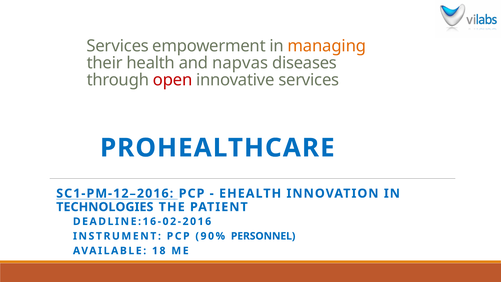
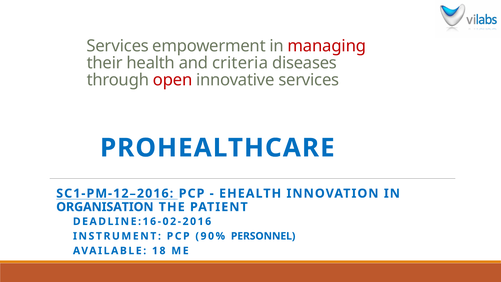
managing colour: orange -> red
napvas: napvas -> criteria
TECHNOLOGIES: TECHNOLOGIES -> ORGANISATION
